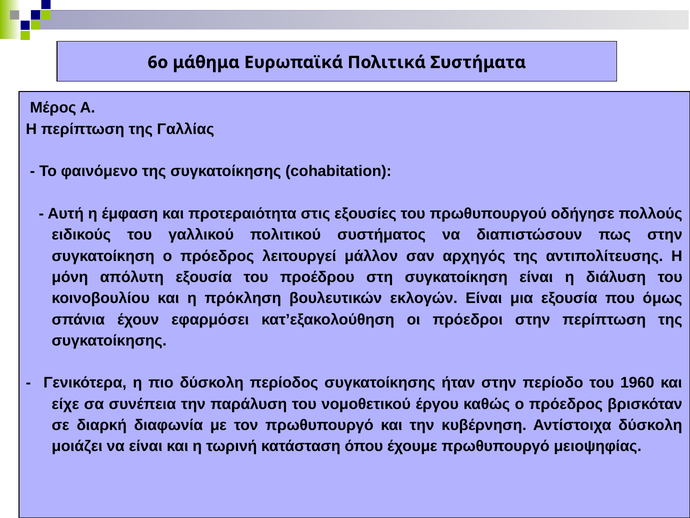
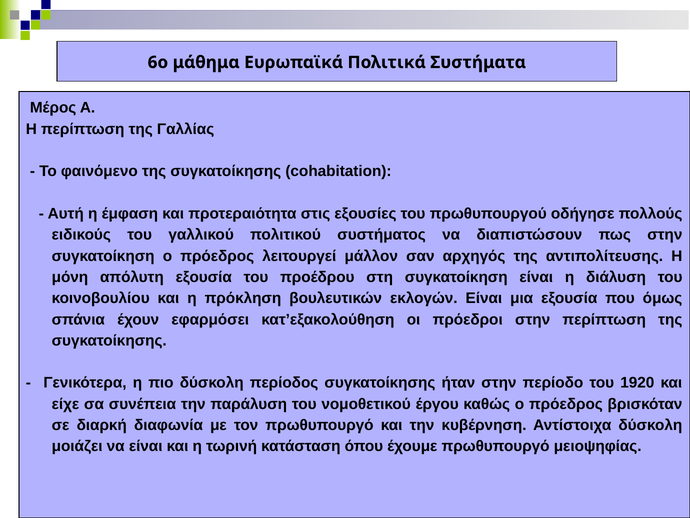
1960: 1960 -> 1920
